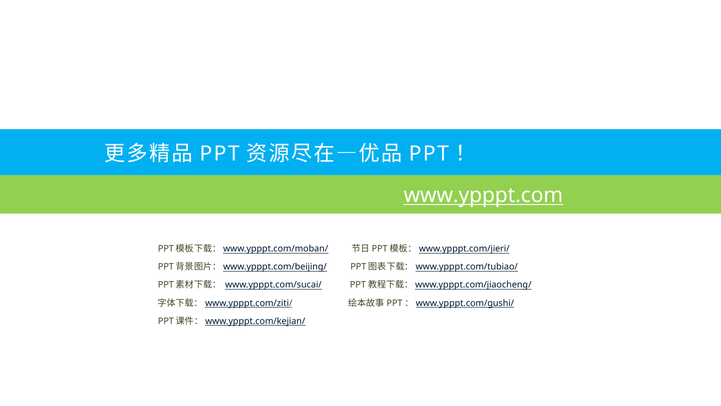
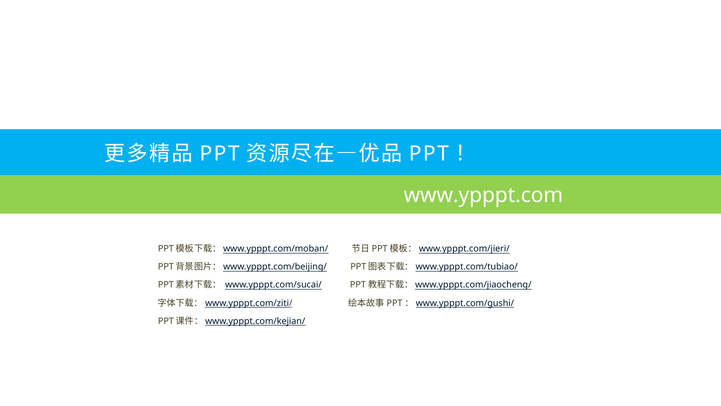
www.ypppt.com underline: present -> none
